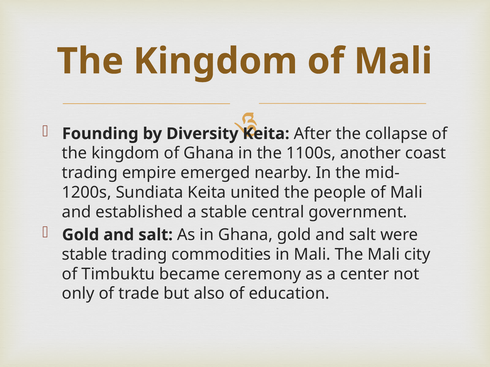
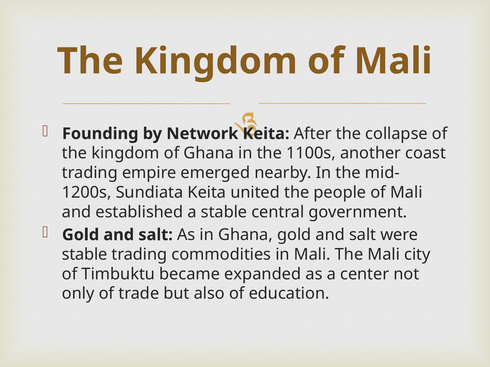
Diversity: Diversity -> Network
ceremony: ceremony -> expanded
